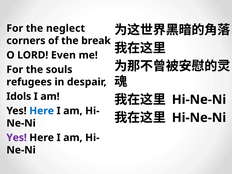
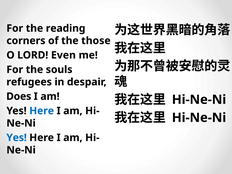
neglect: neglect -> reading
break: break -> those
Idols: Idols -> Does
Yes at (17, 138) colour: purple -> blue
